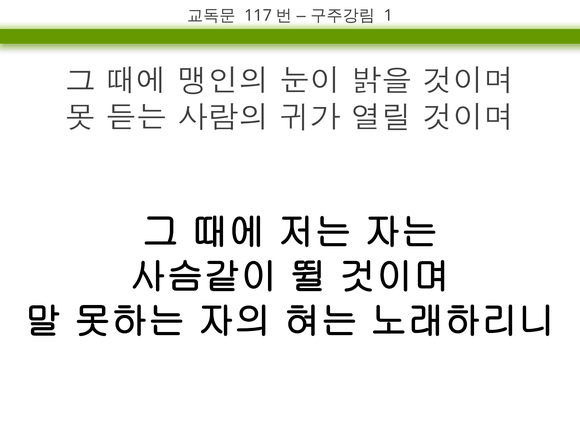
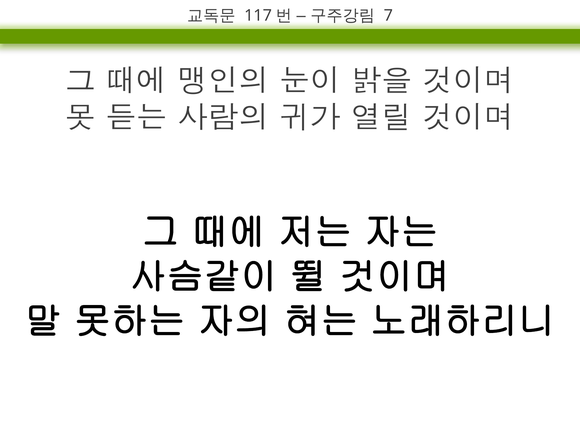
1: 1 -> 7
